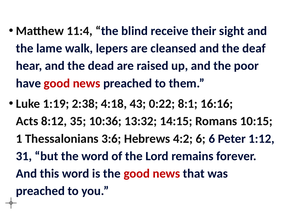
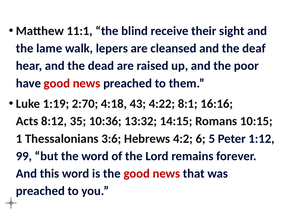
11:4: 11:4 -> 11:1
2:38: 2:38 -> 2:70
0:22: 0:22 -> 4:22
6 6: 6 -> 5
31: 31 -> 99
